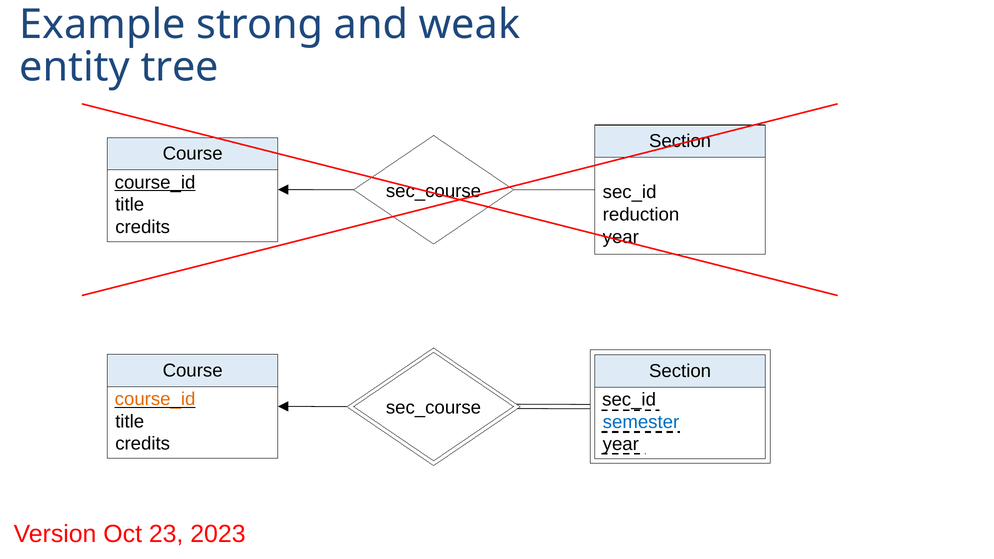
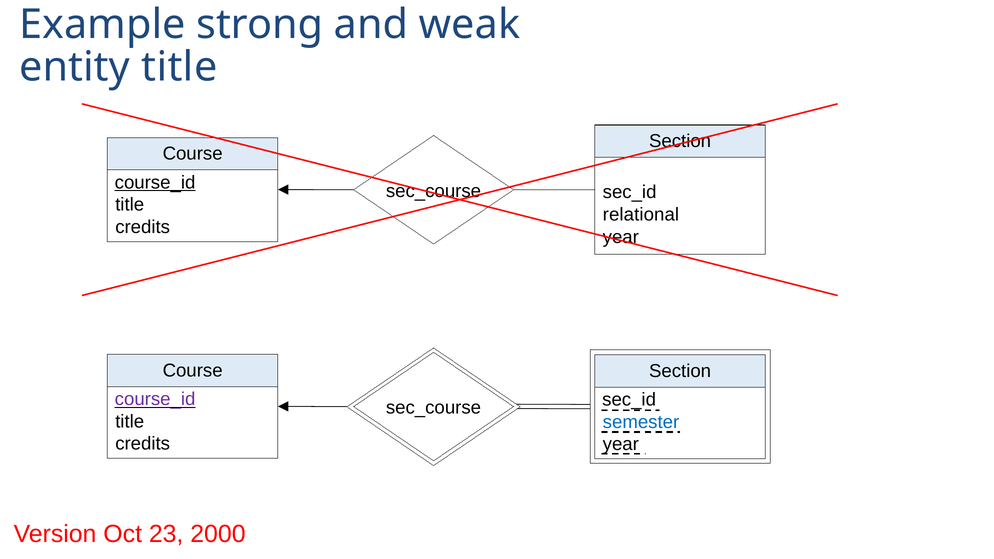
entity tree: tree -> title
reduction: reduction -> relational
course_id at (155, 399) colour: orange -> purple
2023: 2023 -> 2000
